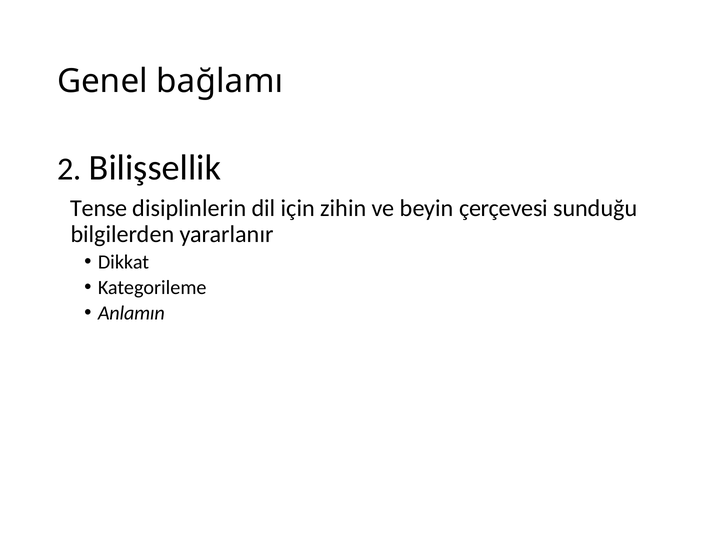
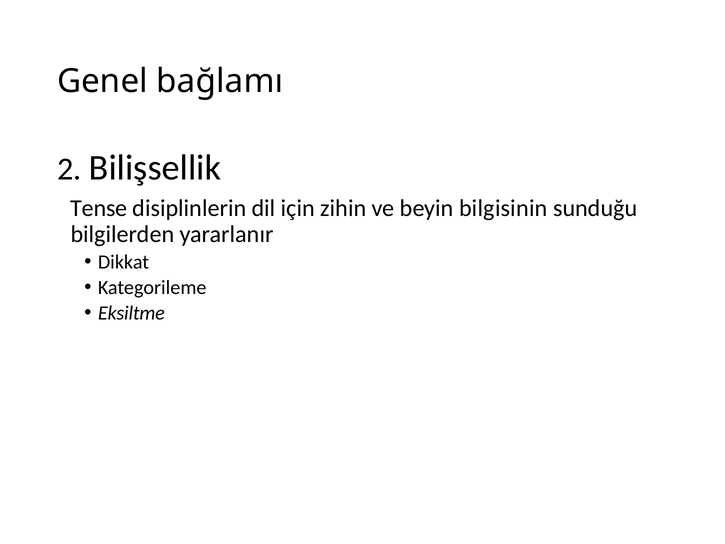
çerçevesi: çerçevesi -> bilgisinin
Anlamın: Anlamın -> Eksiltme
